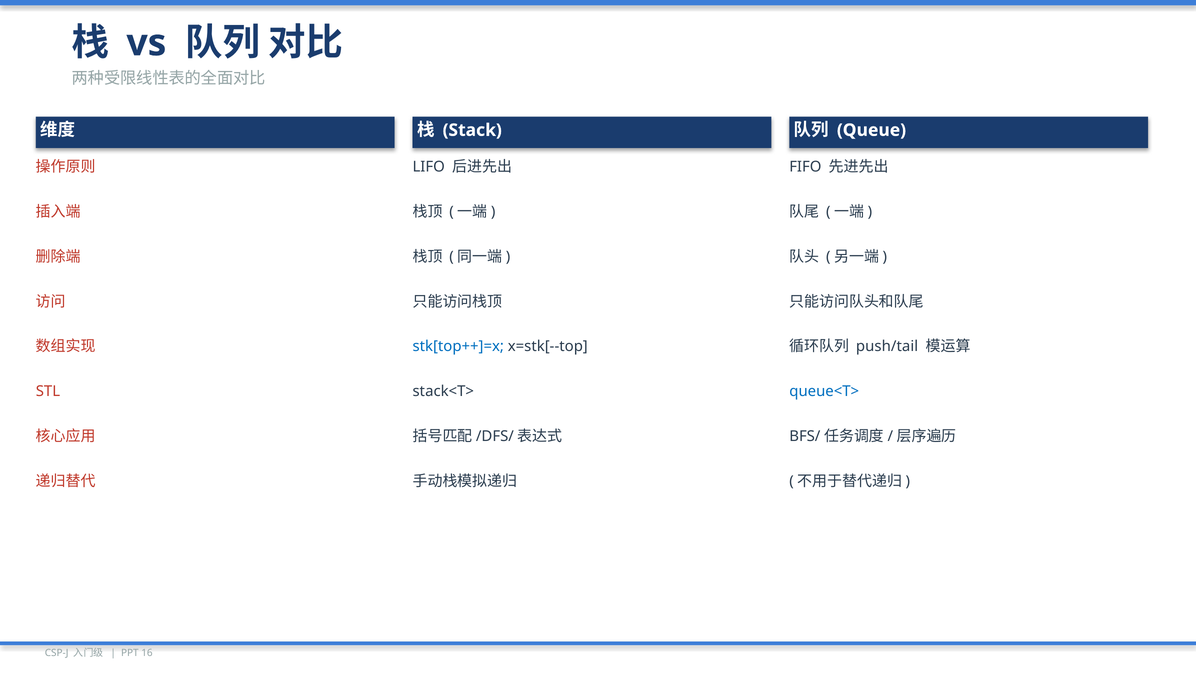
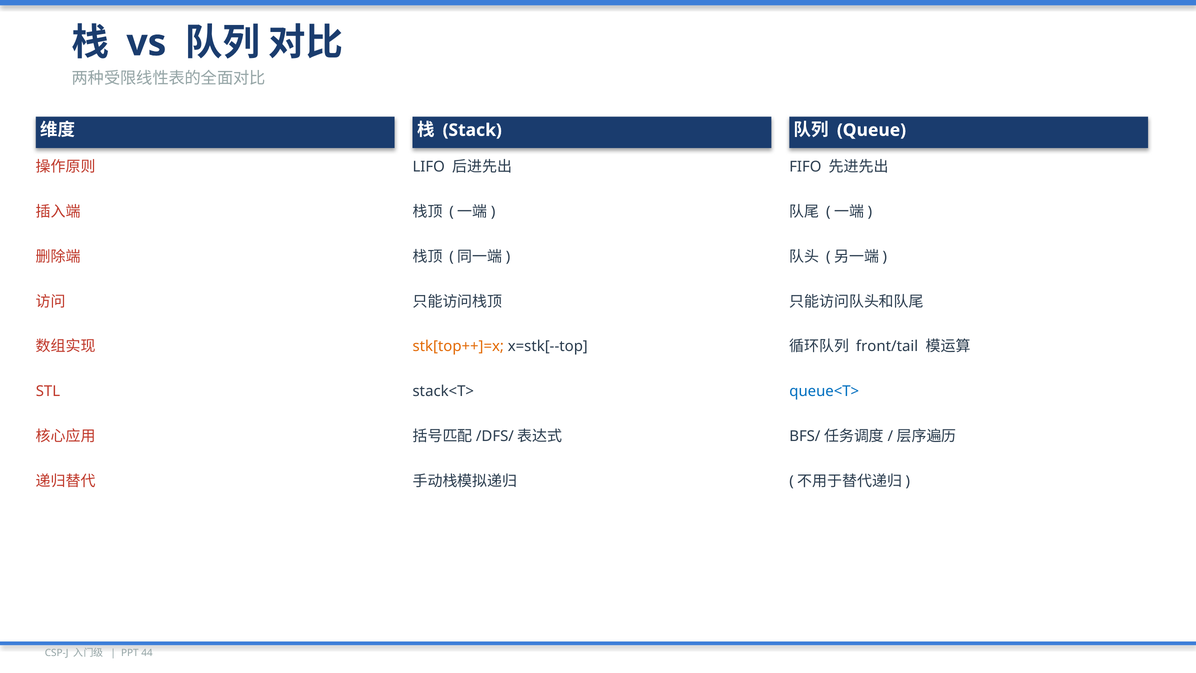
stk[top++]=x colour: blue -> orange
push/tail: push/tail -> front/tail
16: 16 -> 44
